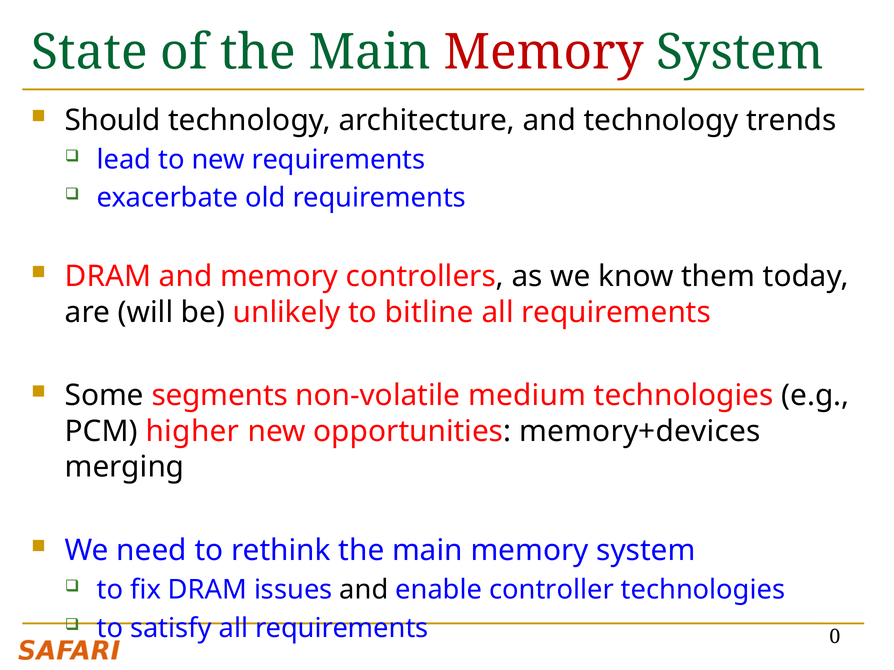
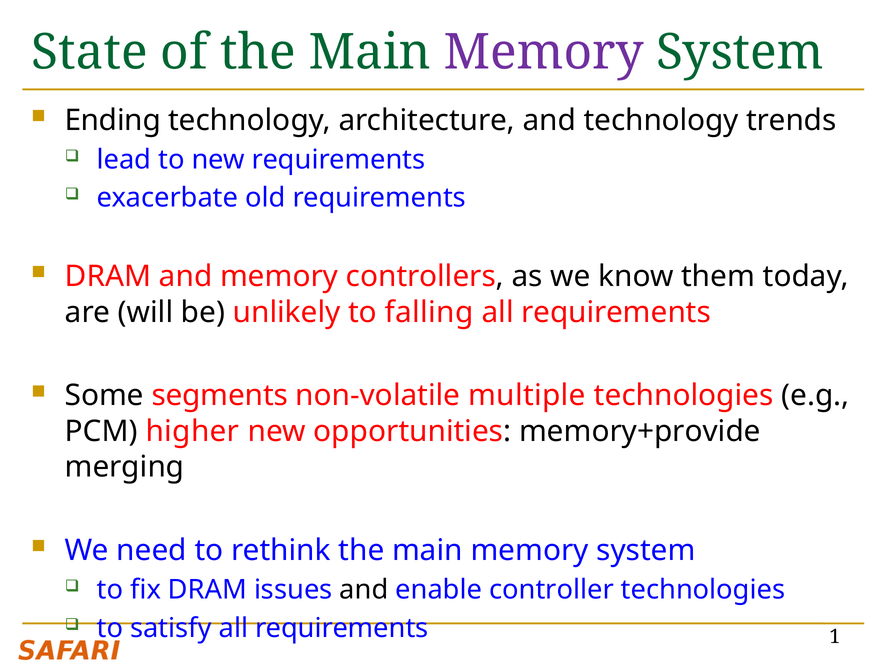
Memory at (544, 53) colour: red -> purple
Should: Should -> Ending
bitline: bitline -> falling
medium: medium -> multiple
memory+devices: memory+devices -> memory+provide
0: 0 -> 1
